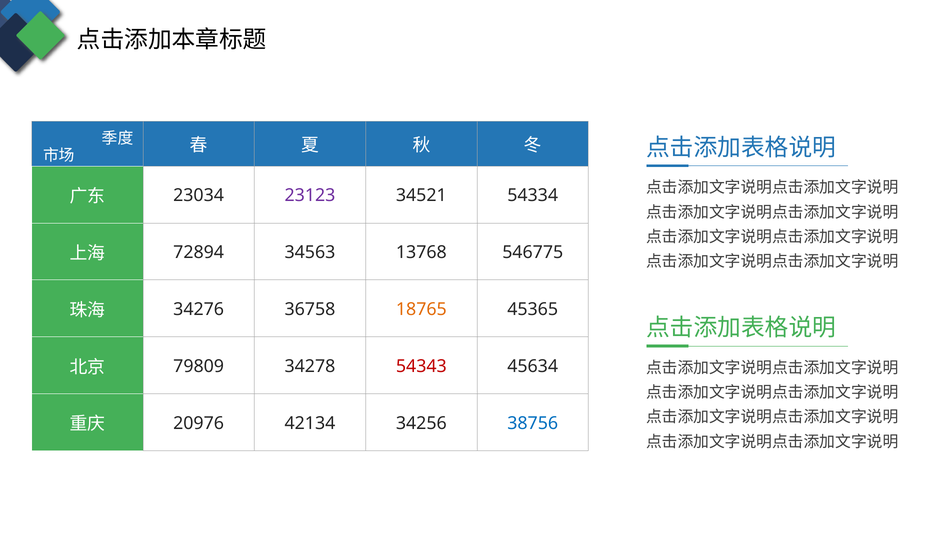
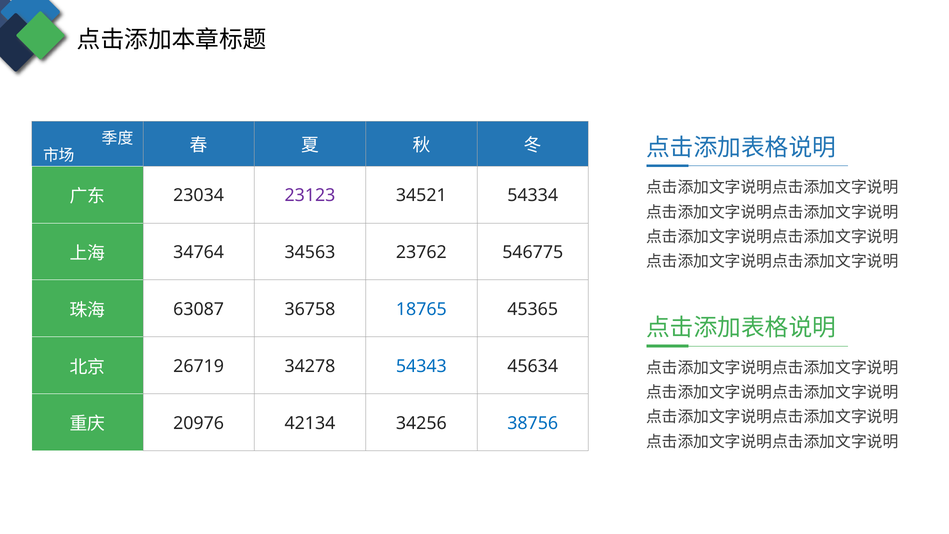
72894: 72894 -> 34764
13768: 13768 -> 23762
34276: 34276 -> 63087
18765 colour: orange -> blue
79809: 79809 -> 26719
54343 colour: red -> blue
